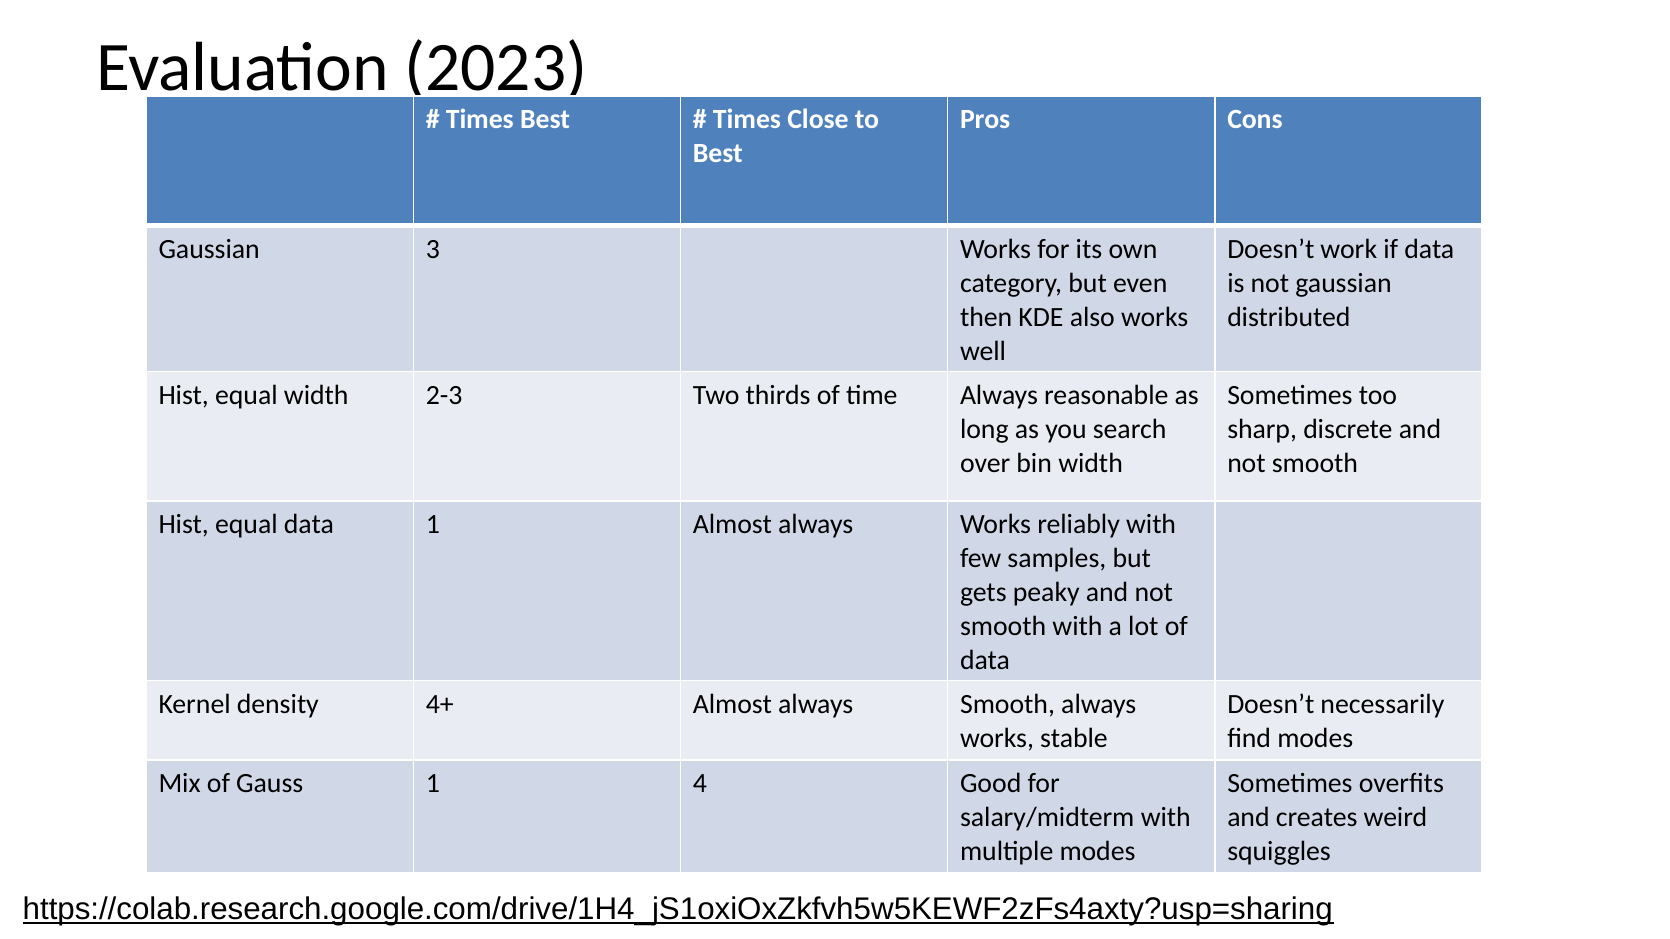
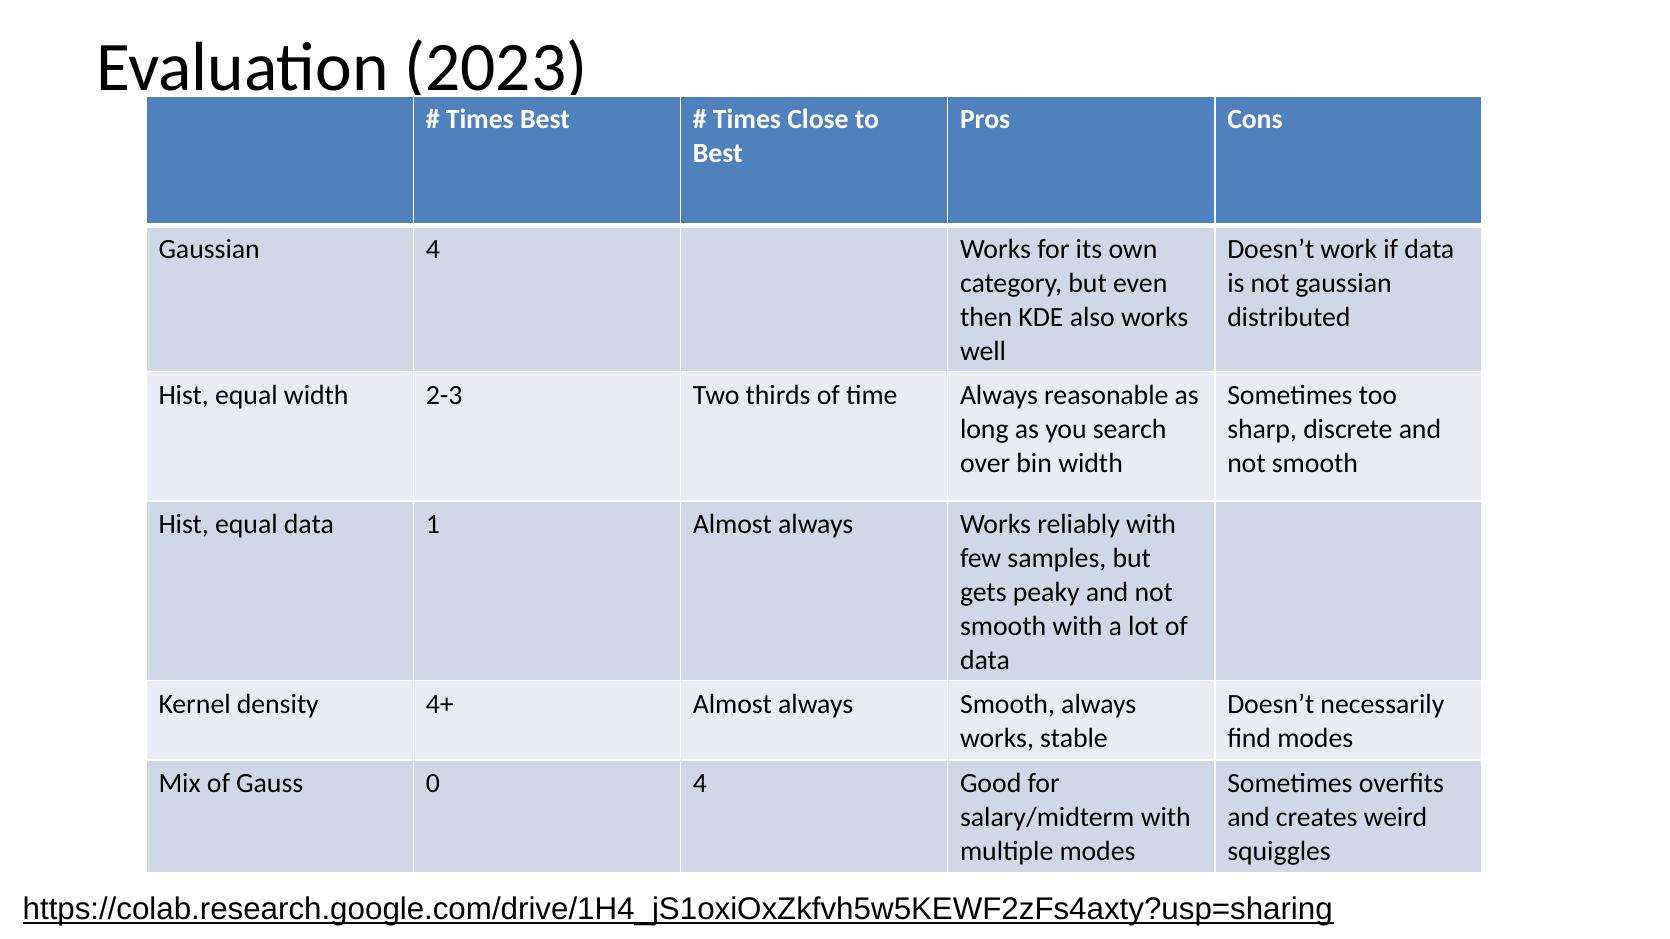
Gaussian 3: 3 -> 4
Gauss 1: 1 -> 0
